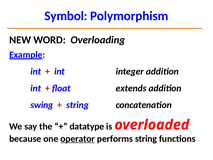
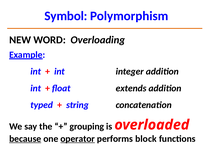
swing: swing -> typed
datatype: datatype -> grouping
because underline: none -> present
performs string: string -> block
